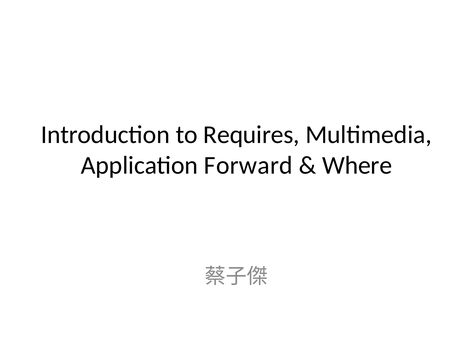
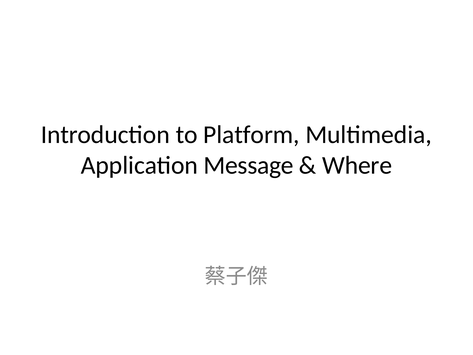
Requires: Requires -> Platform
Forward: Forward -> Message
